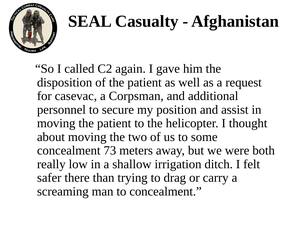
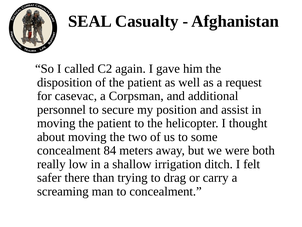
73: 73 -> 84
